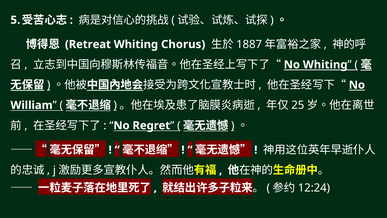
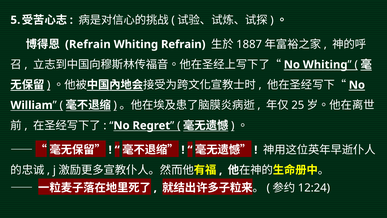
Retreat at (88, 44): Retreat -> Refrain
Whiting Chorus: Chorus -> Refrain
